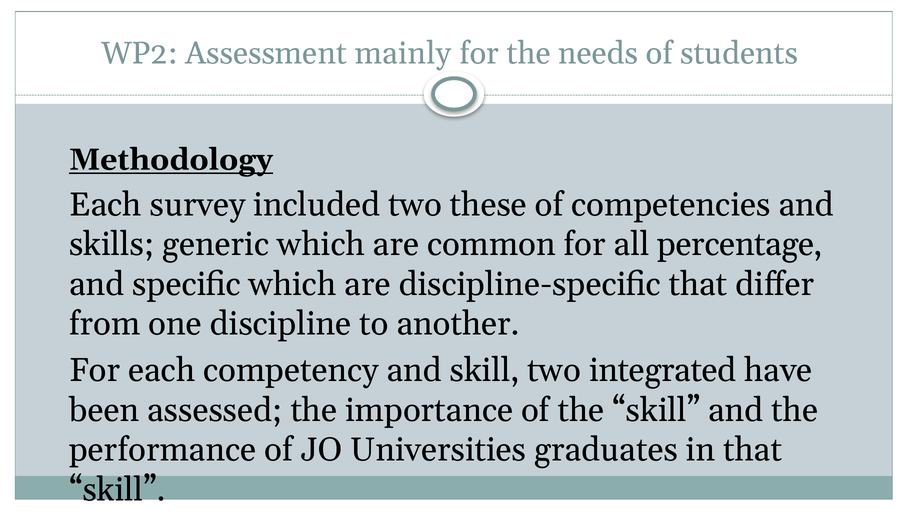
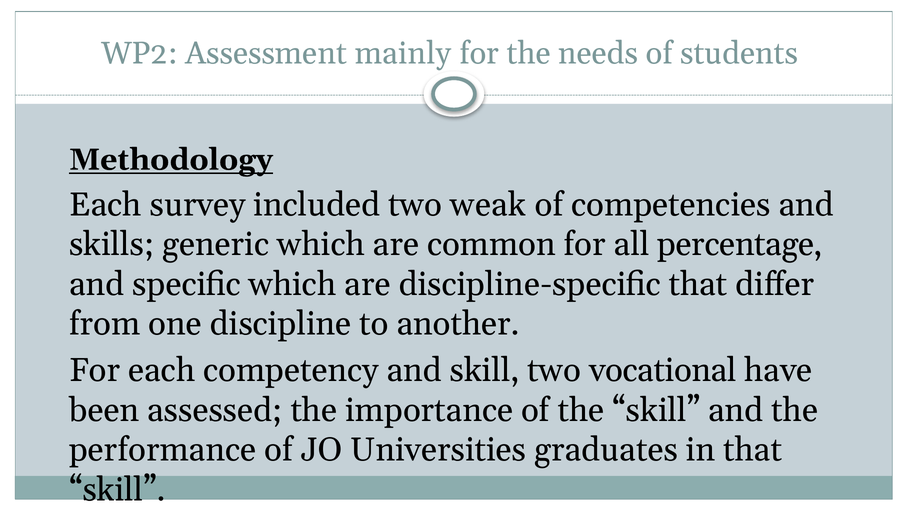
these: these -> weak
integrated: integrated -> vocational
